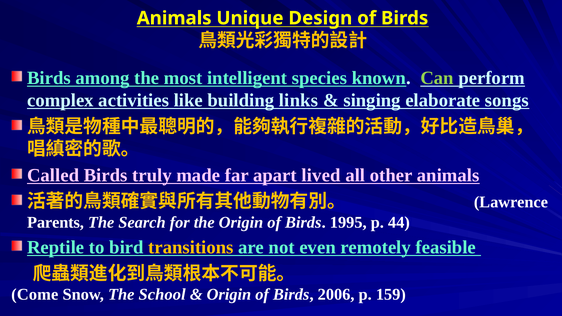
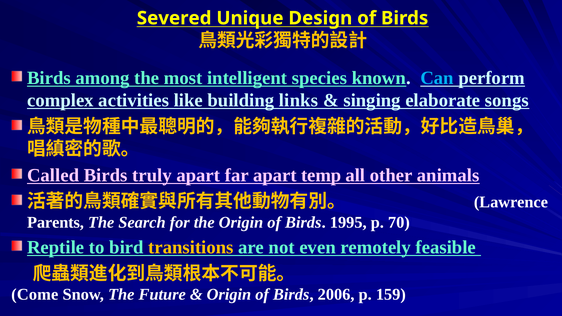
Animals at (174, 18): Animals -> Severed
Can colour: light green -> light blue
truly made: made -> apart
lived: lived -> temp
44: 44 -> 70
School: School -> Future
